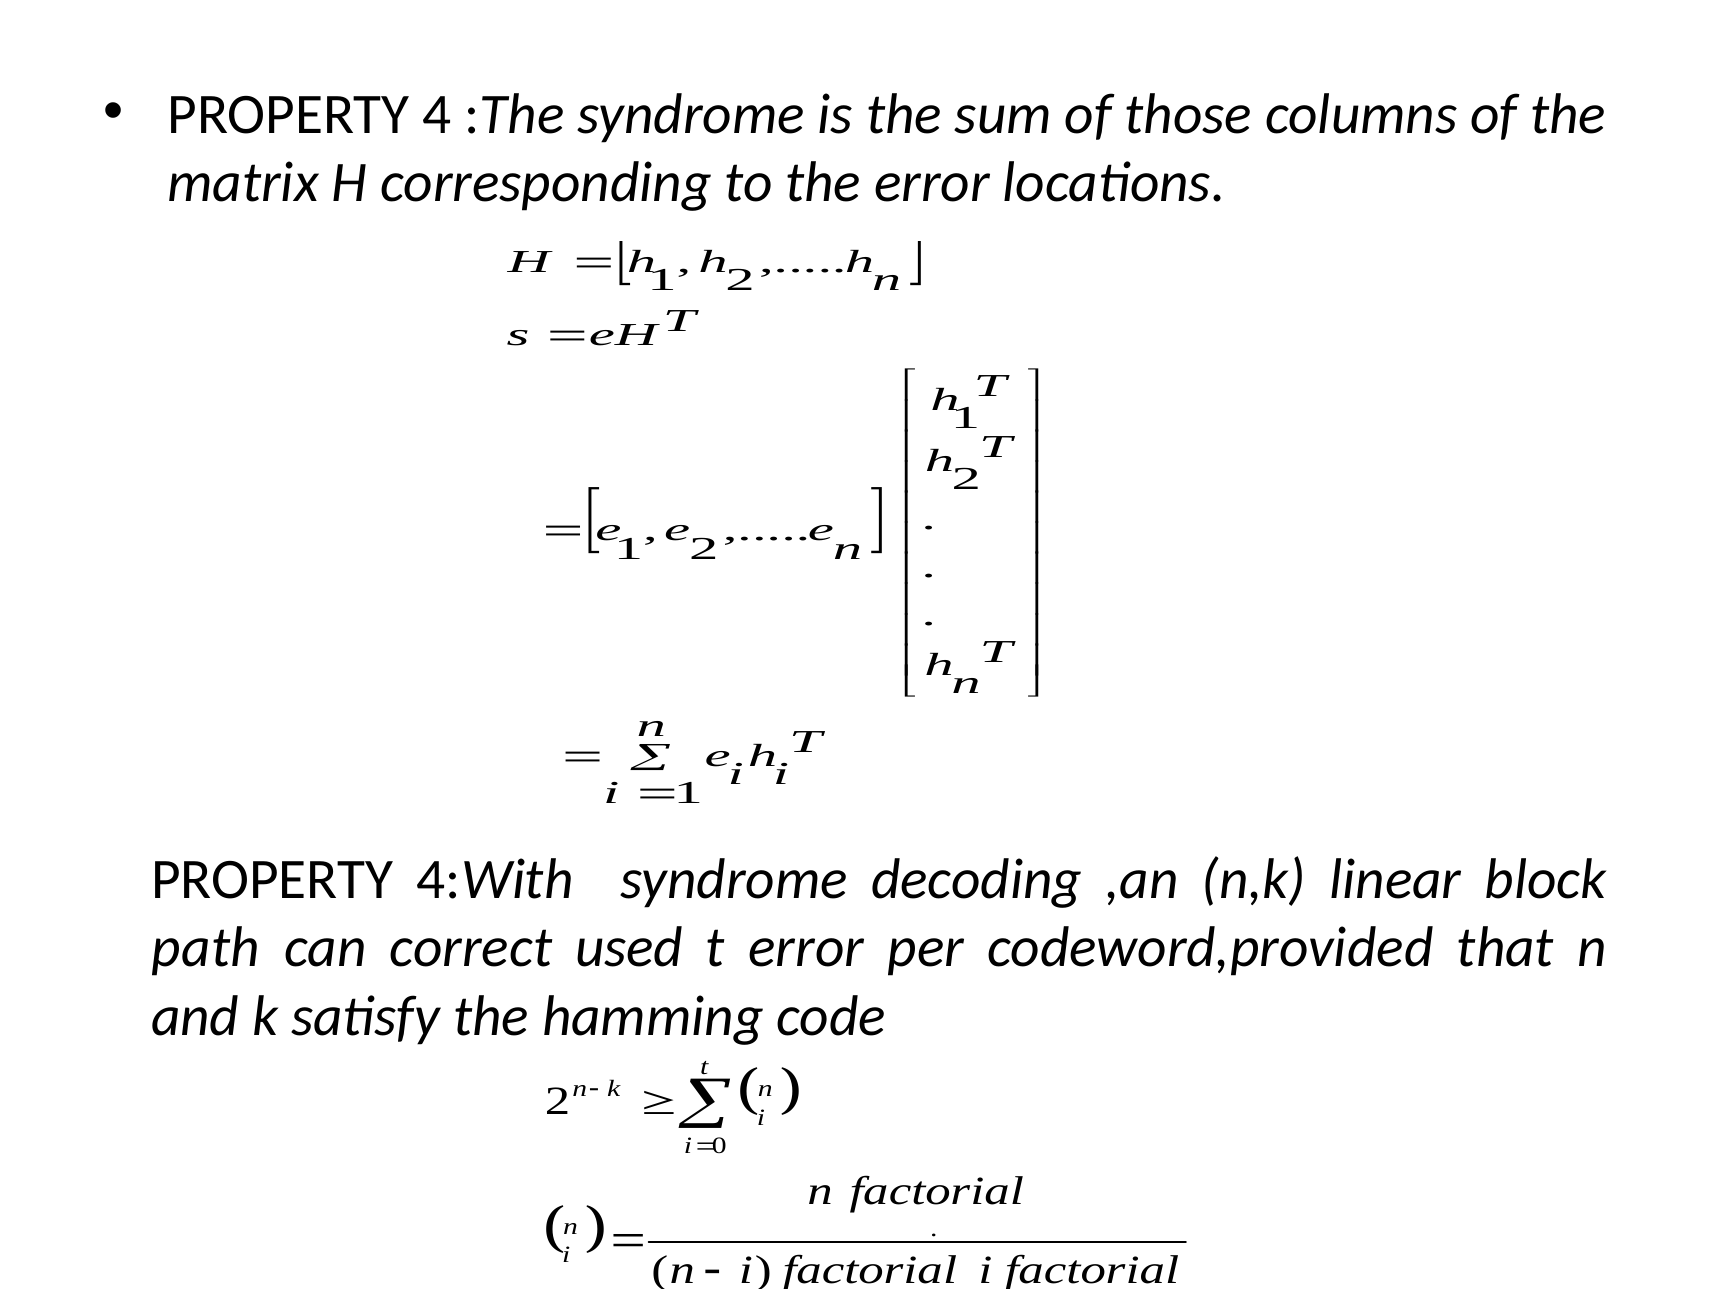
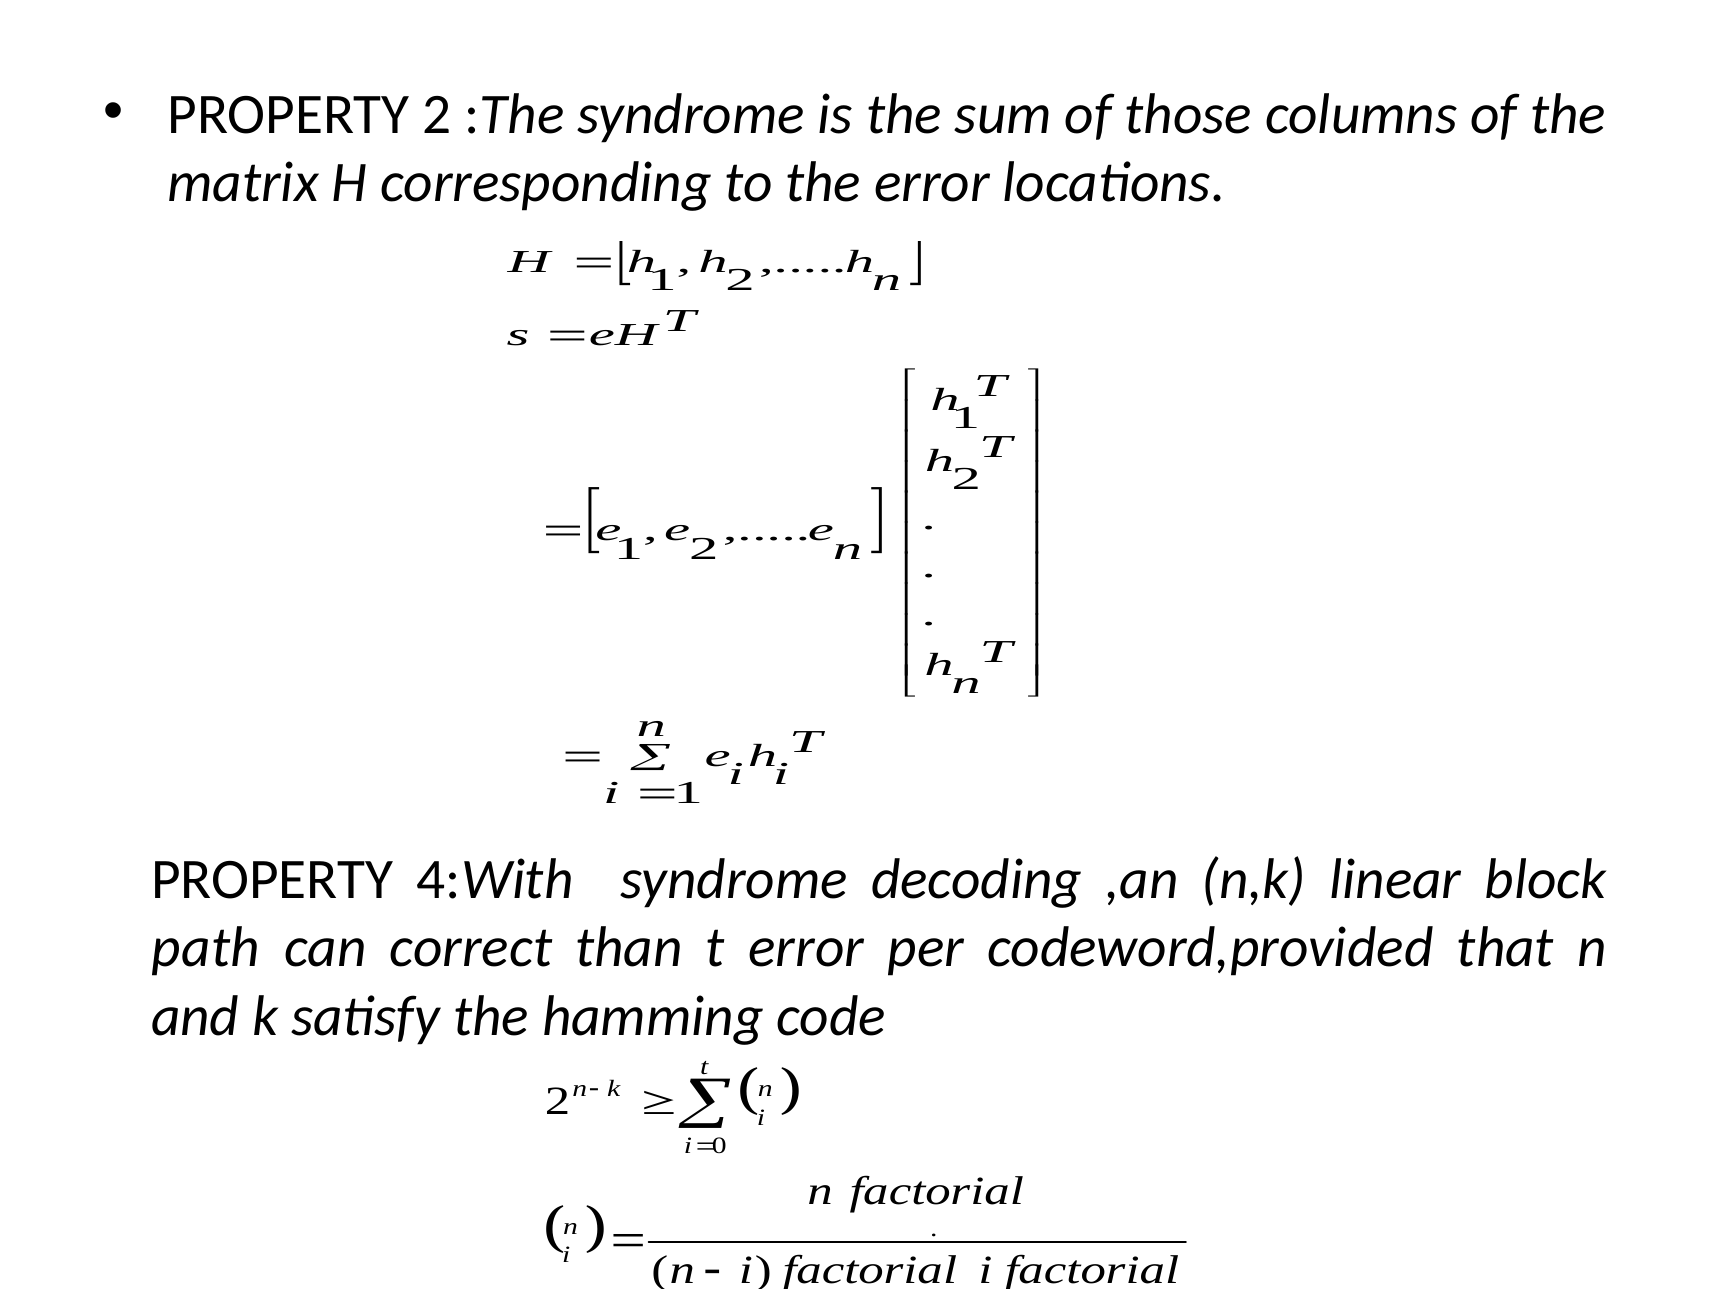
PROPERTY 4: 4 -> 2
used: used -> than
